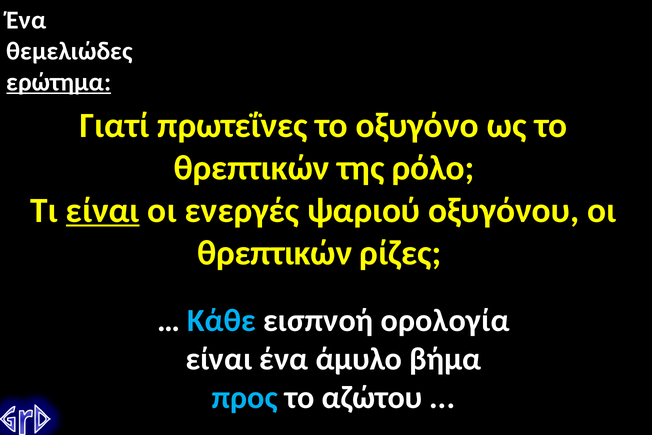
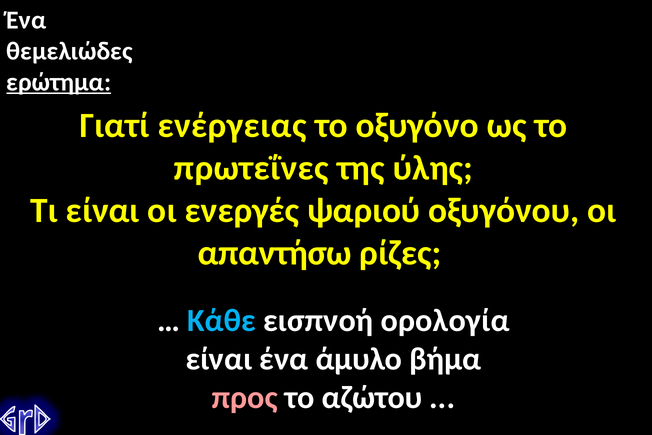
πρωτεΐνες: πρωτεΐνες -> ενέργειας
θρεπτικών at (252, 168): θρεπτικών -> πρωτεΐνες
ρόλο: ρόλο -> ύλης
είναι at (103, 210) underline: present -> none
θρεπτικών at (275, 253): θρεπτικών -> απαντήσω
προς colour: light blue -> pink
